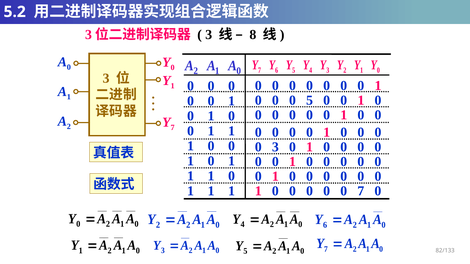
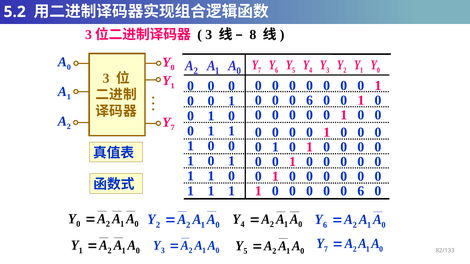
5 at (310, 100): 5 -> 6
3 at (275, 147): 3 -> 1
7 at (361, 191): 7 -> 6
